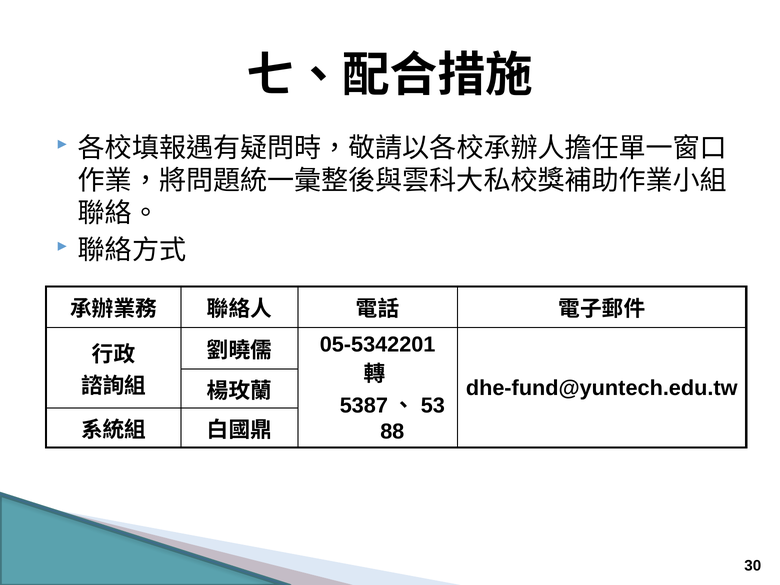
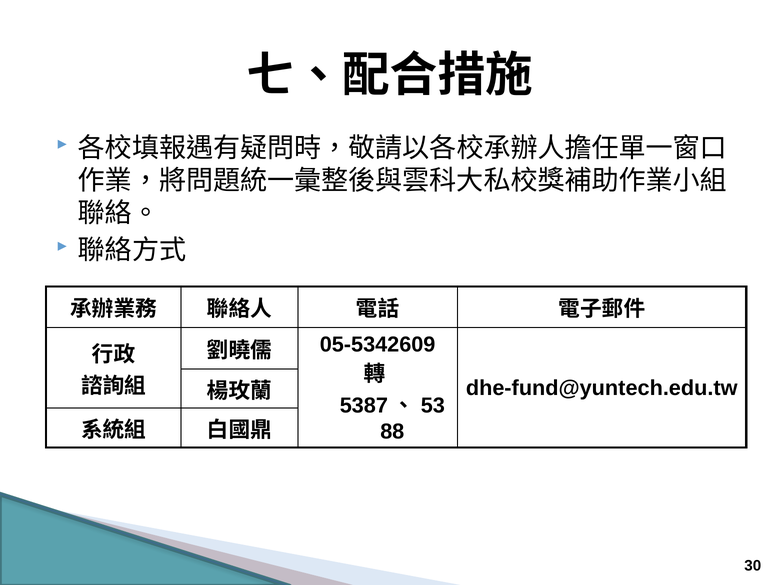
05-5342201: 05-5342201 -> 05-5342609
